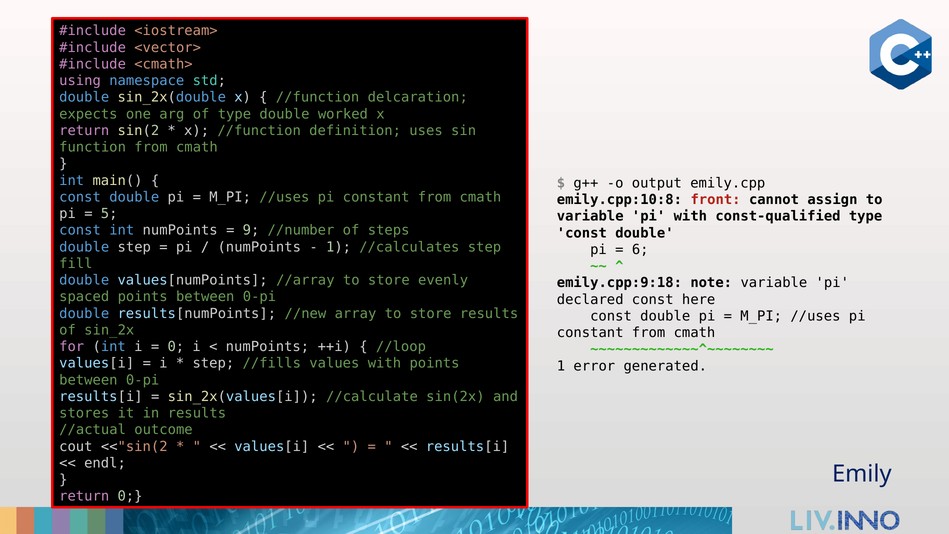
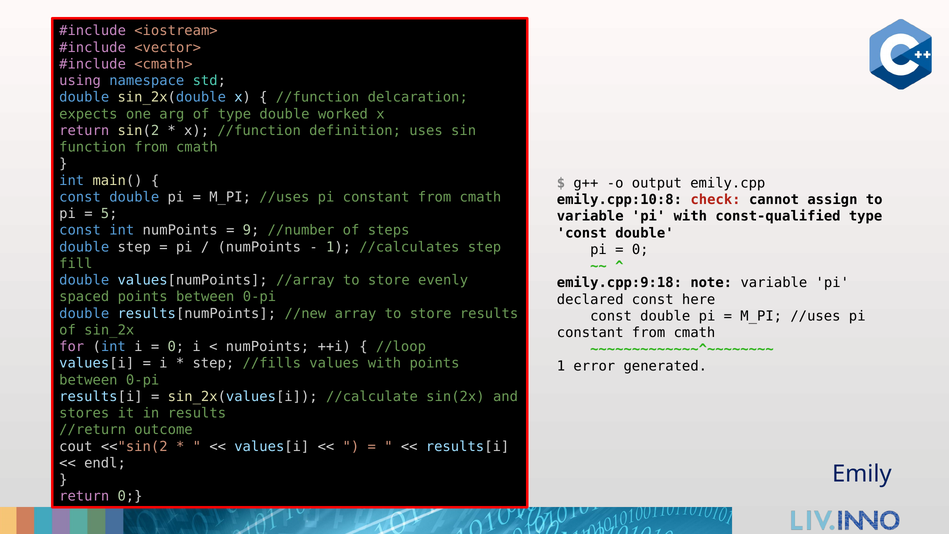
front: front -> check
6 at (640, 250): 6 -> 0
//actual: //actual -> //return
